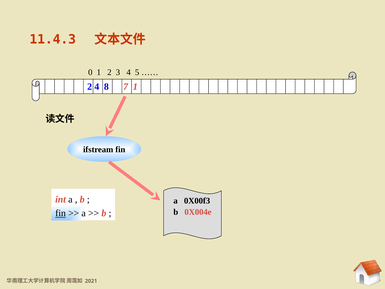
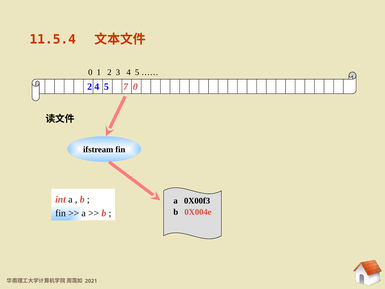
11.4.3: 11.4.3 -> 11.5.4
2 4 8: 8 -> 5
7 1: 1 -> 0
fin at (61, 213) underline: present -> none
